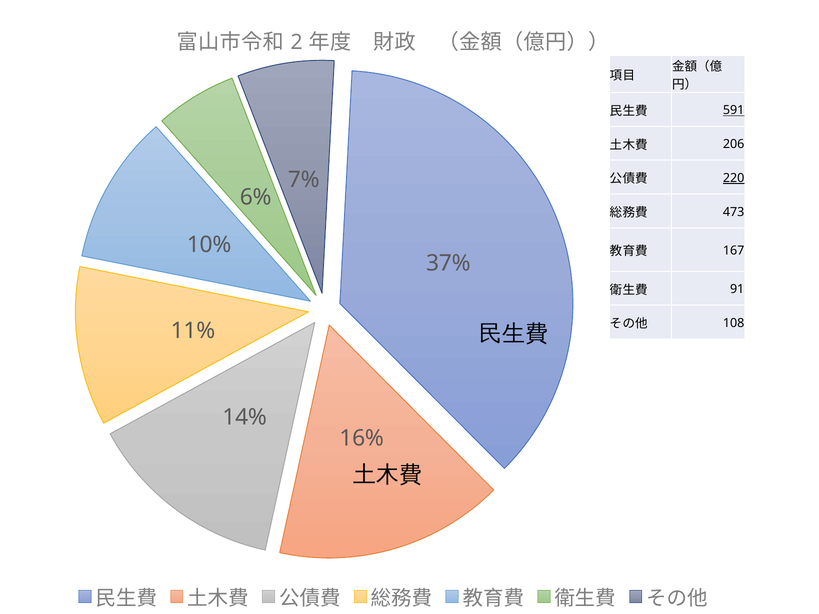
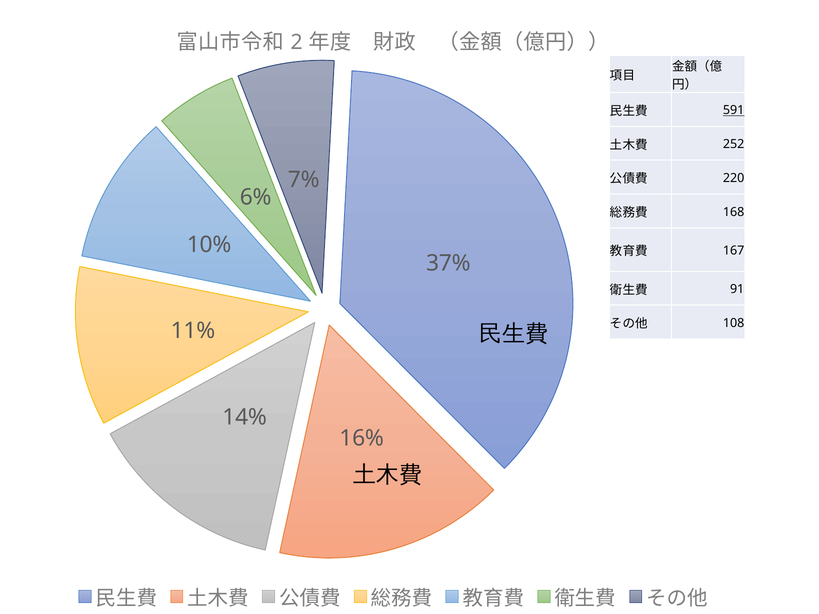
206: 206 -> 252
220 underline: present -> none
473: 473 -> 168
